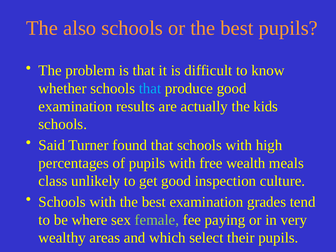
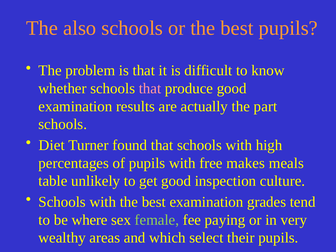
that at (150, 88) colour: light blue -> pink
kids: kids -> part
Said: Said -> Diet
wealth: wealth -> makes
class: class -> table
